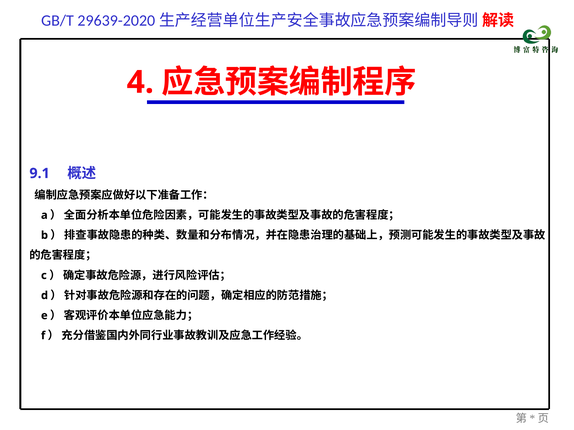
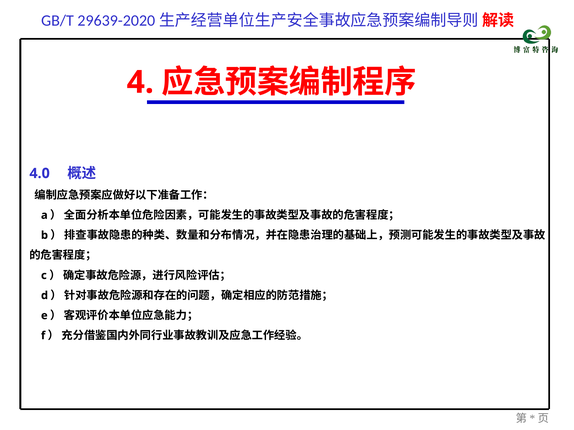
9.1: 9.1 -> 4.0
